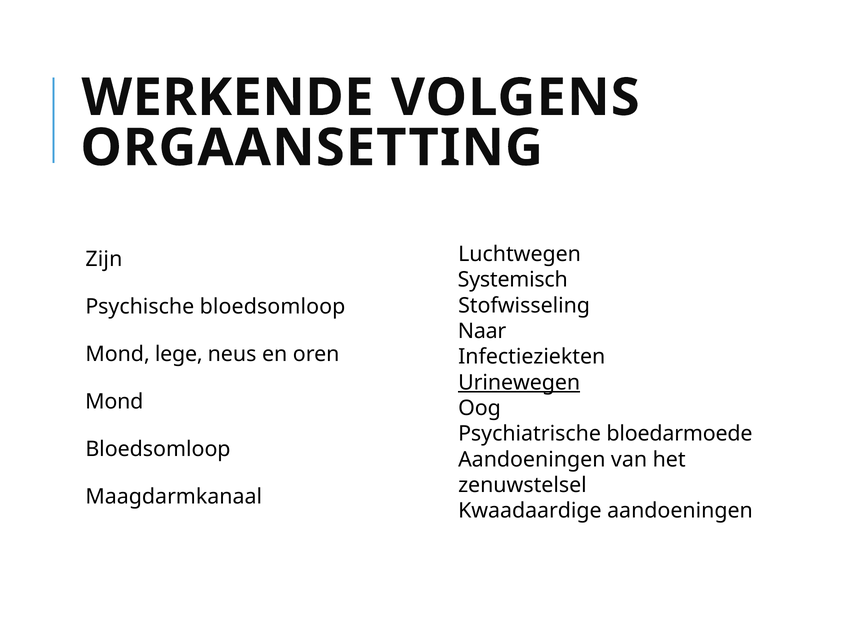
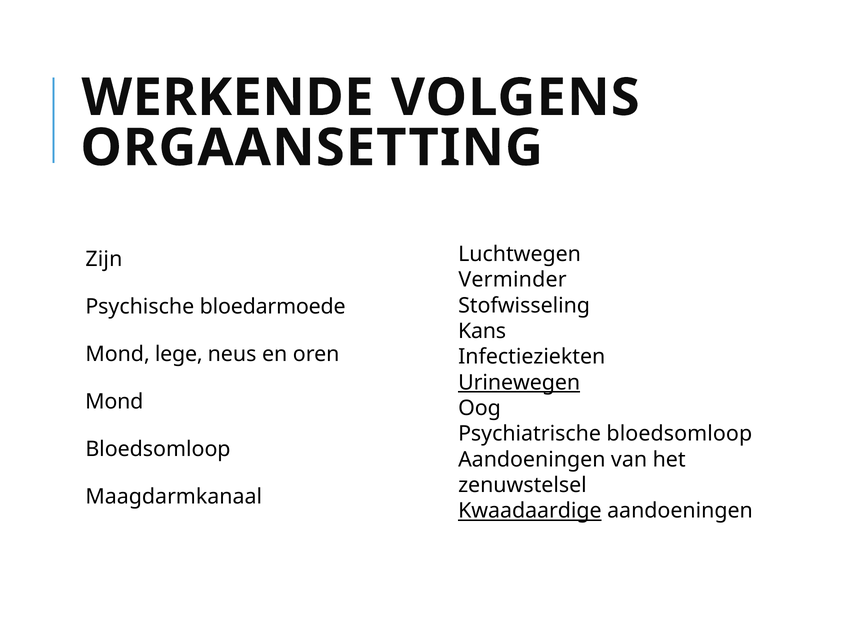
Systemisch: Systemisch -> Verminder
Psychische bloedsomloop: bloedsomloop -> bloedarmoede
Naar: Naar -> Kans
Psychiatrische bloedarmoede: bloedarmoede -> bloedsomloop
Kwaadaardige underline: none -> present
